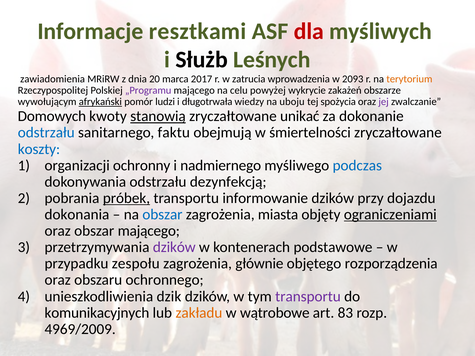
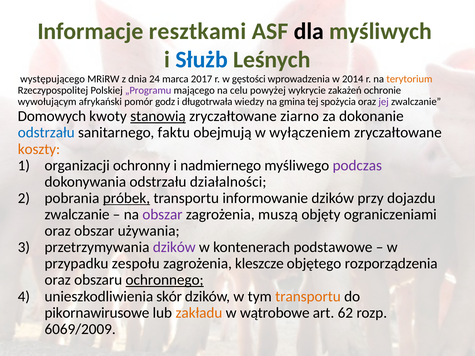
dla colour: red -> black
Służb colour: black -> blue
zawiadomienia: zawiadomienia -> występującego
20: 20 -> 24
zatrucia: zatrucia -> gęstości
2093: 2093 -> 2014
obszarze: obszarze -> ochronie
afrykański underline: present -> none
ludzi: ludzi -> godz
uboju: uboju -> gmina
unikać: unikać -> ziarno
śmiertelności: śmiertelności -> wyłączeniem
koszty colour: blue -> orange
podczas colour: blue -> purple
dezynfekcją: dezynfekcją -> działalności
dokonania at (77, 215): dokonania -> zwalczanie
obszar at (162, 215) colour: blue -> purple
miasta: miasta -> muszą
ograniczeniami underline: present -> none
obszar mającego: mającego -> używania
głównie: głównie -> kleszcze
ochronnego underline: none -> present
dzik: dzik -> skór
transportu at (308, 297) colour: purple -> orange
komunikacyjnych: komunikacyjnych -> pikornawirusowe
83: 83 -> 62
4969/2009: 4969/2009 -> 6069/2009
